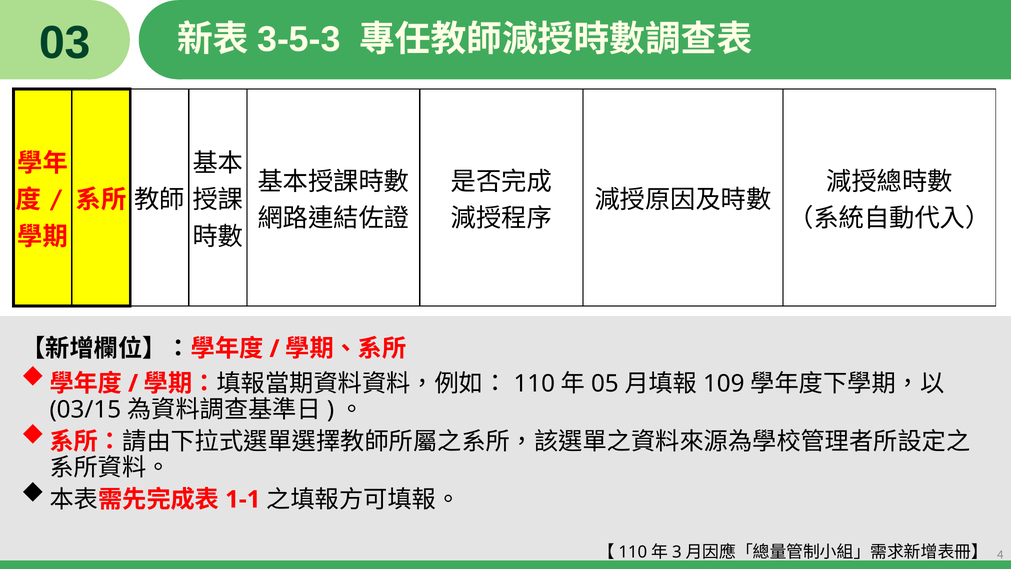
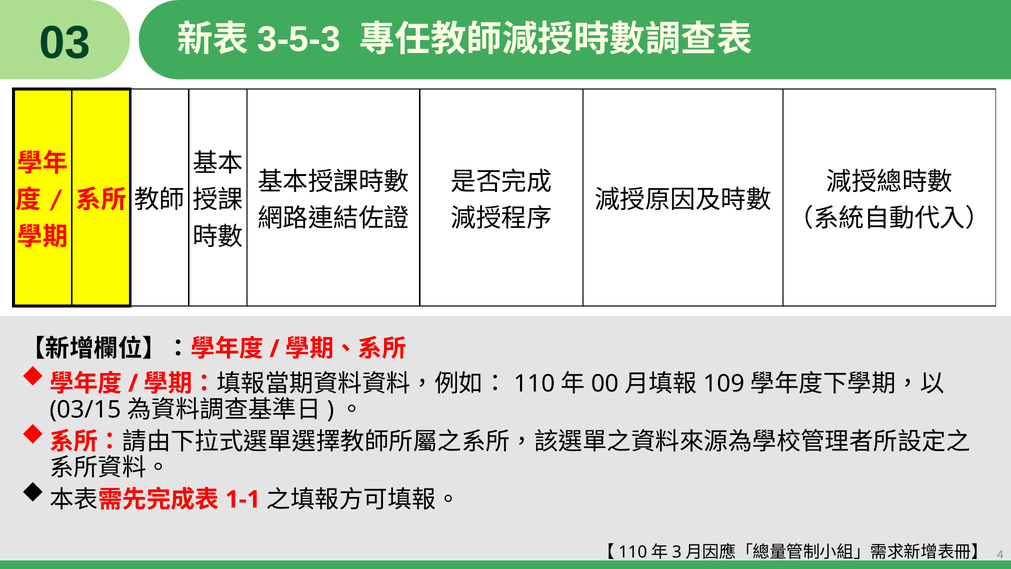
05: 05 -> 00
